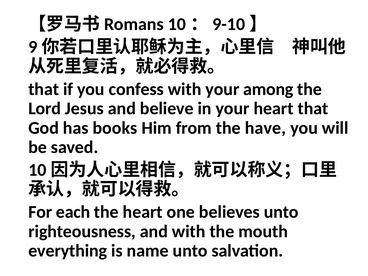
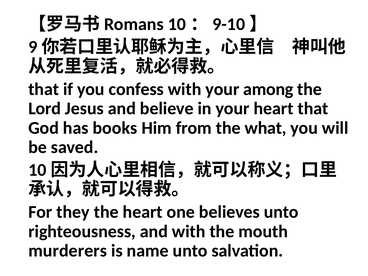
have: have -> what
each: each -> they
everything: everything -> murderers
